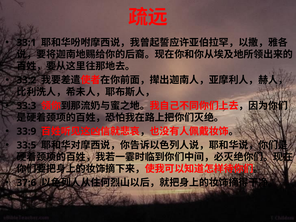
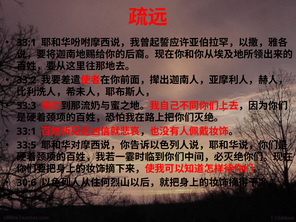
33:9 at (26, 131): 33:9 -> 33:1
37:6: 37:6 -> 30:6
